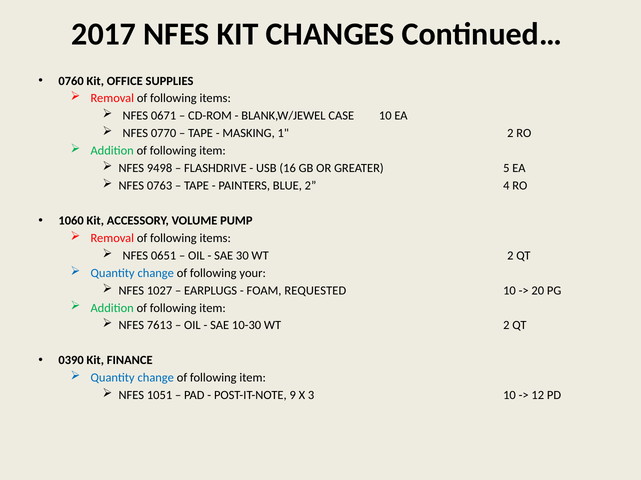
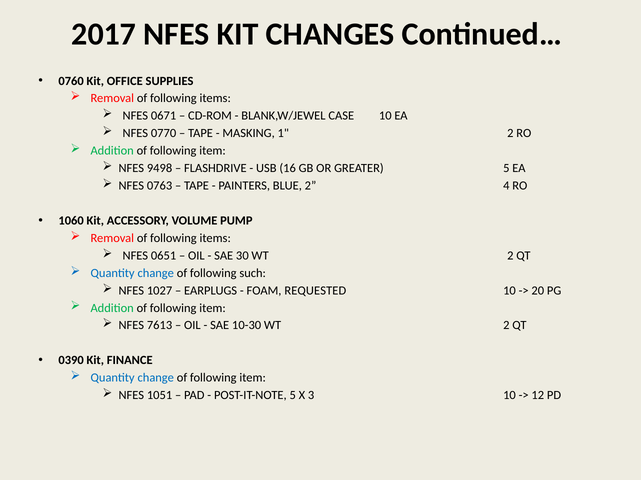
your: your -> such
POST-IT-NOTE 9: 9 -> 5
